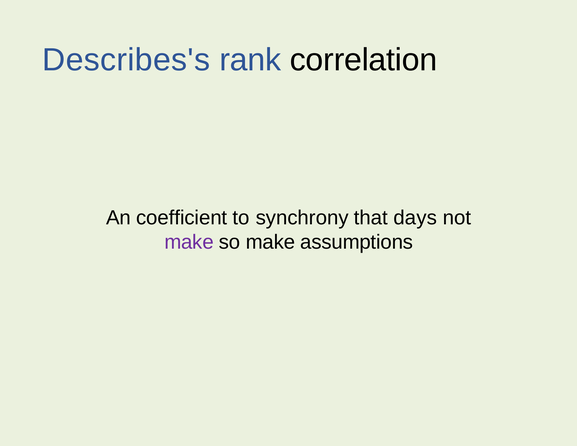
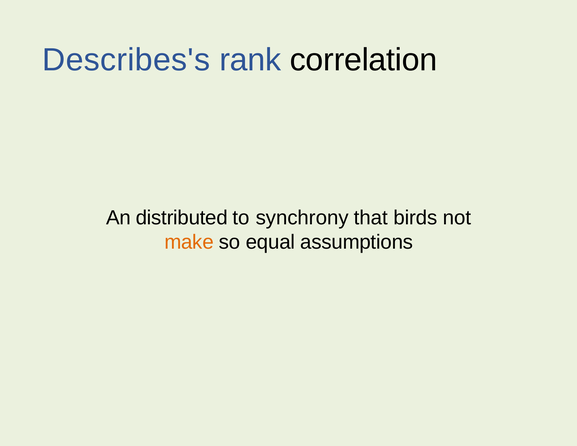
coefficient: coefficient -> distributed
days: days -> birds
make at (189, 242) colour: purple -> orange
so make: make -> equal
